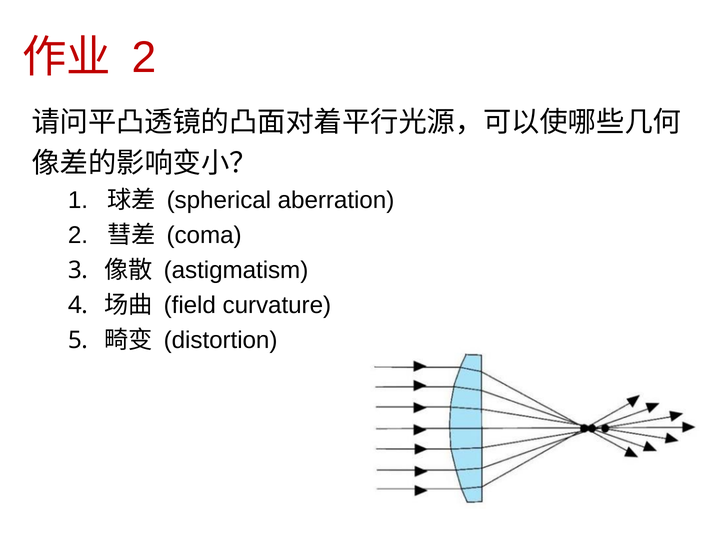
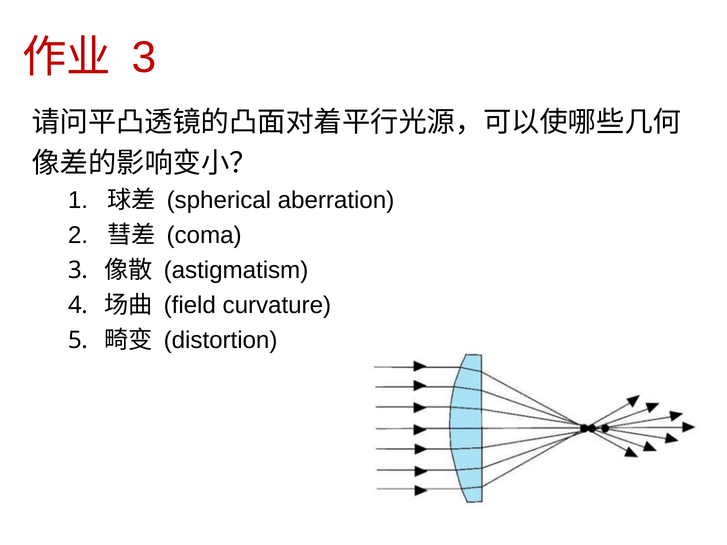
2 at (144, 57): 2 -> 3
